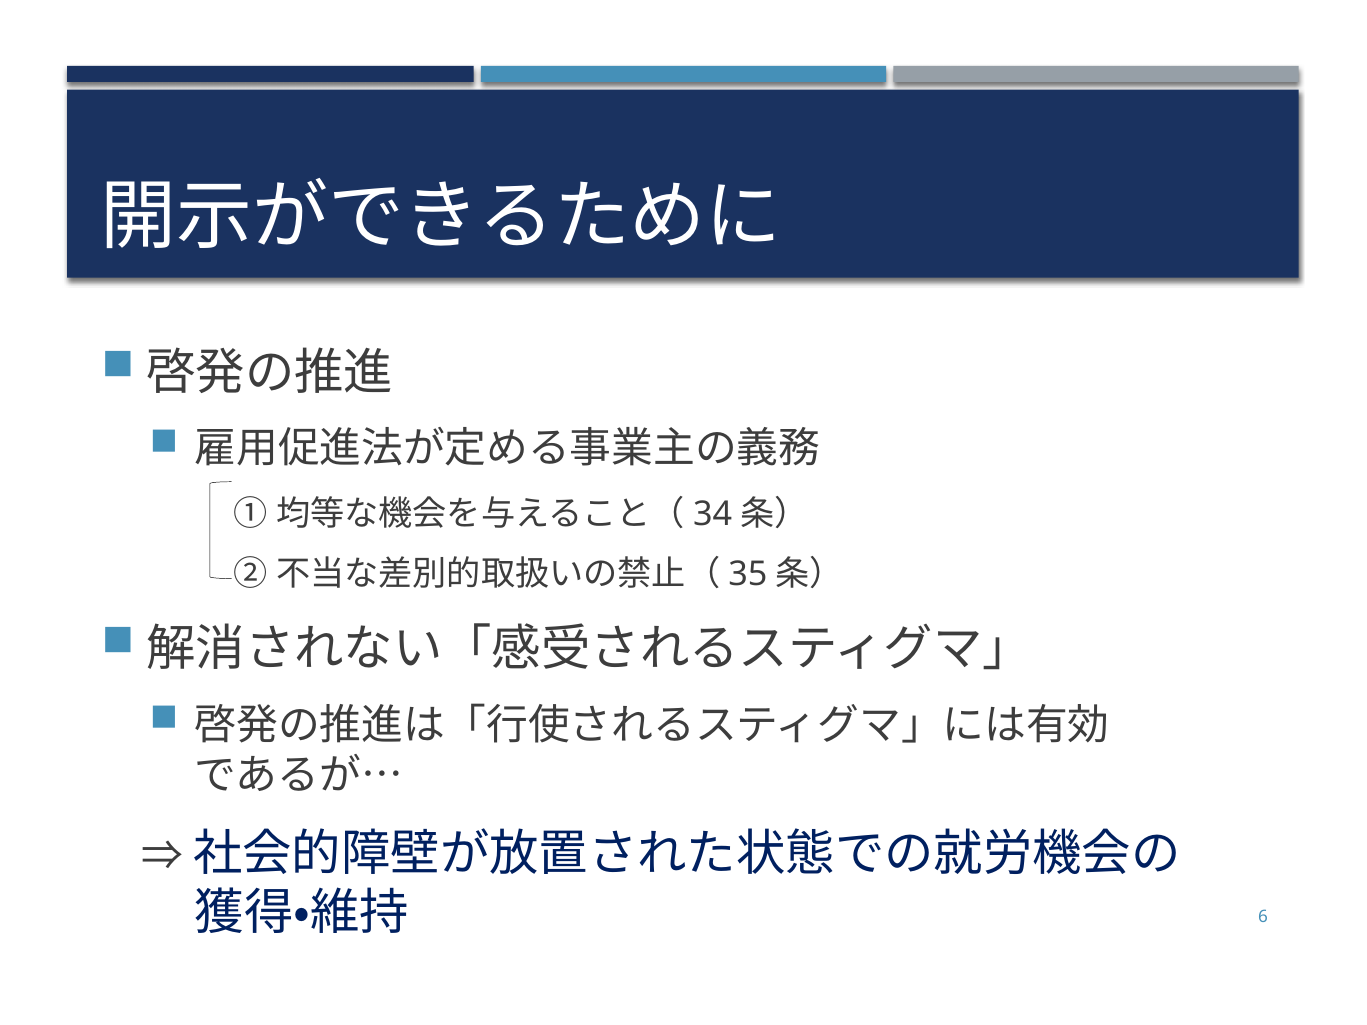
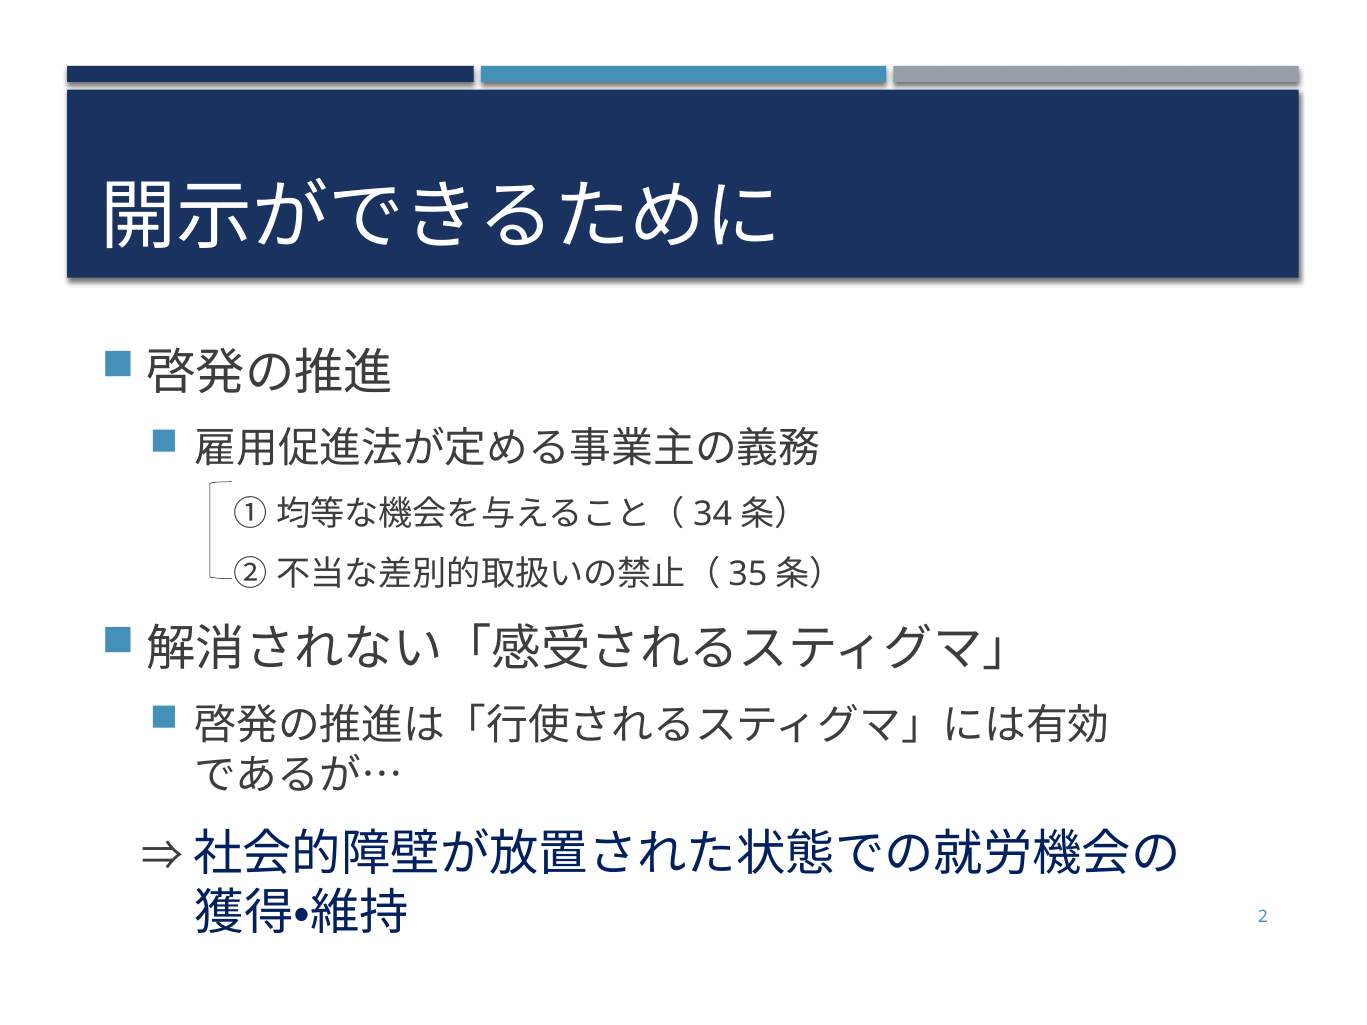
6: 6 -> 2
